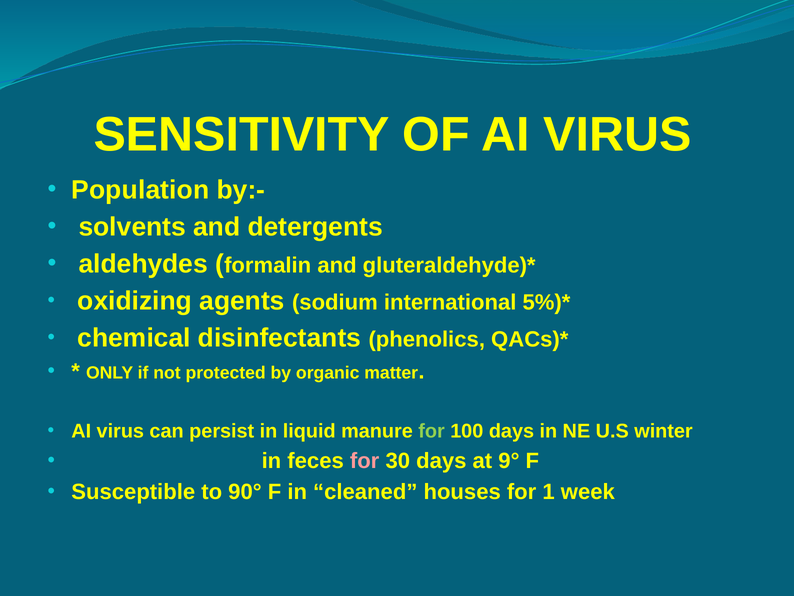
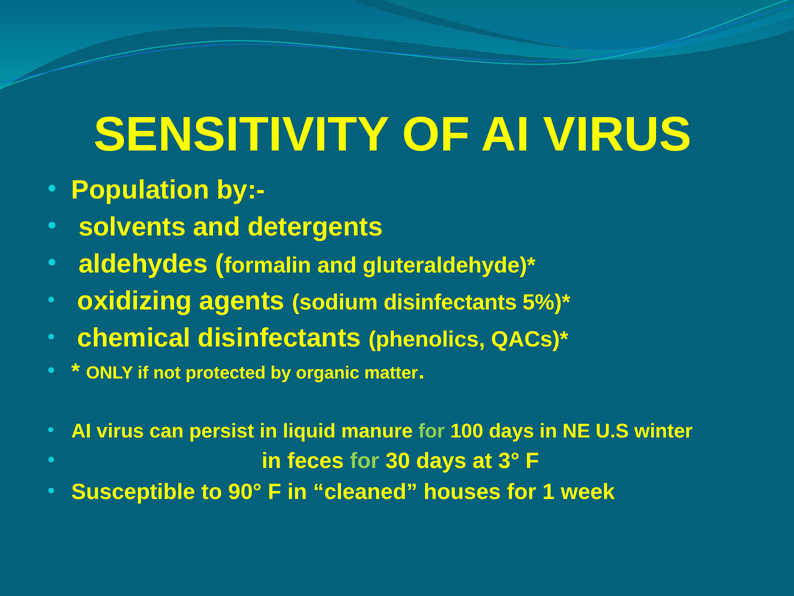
sodium international: international -> disinfectants
for at (365, 461) colour: pink -> light green
9°: 9° -> 3°
